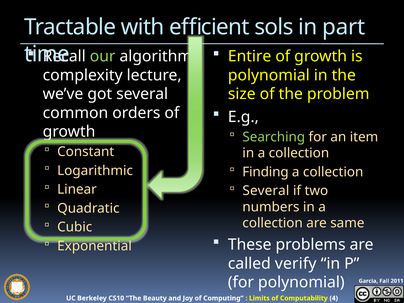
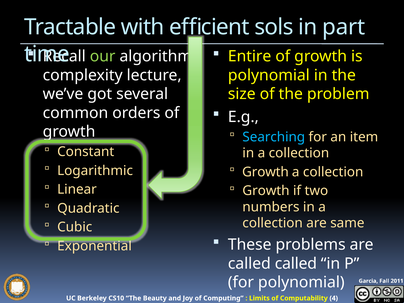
Searching colour: light green -> light blue
Finding at (265, 172): Finding -> Growth
Several at (266, 191): Several -> Growth
called verify: verify -> called
